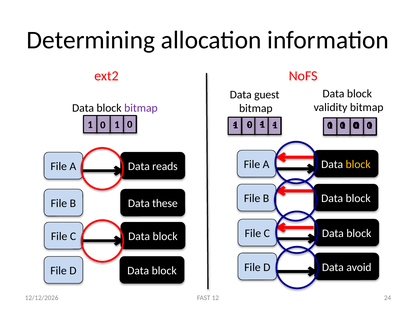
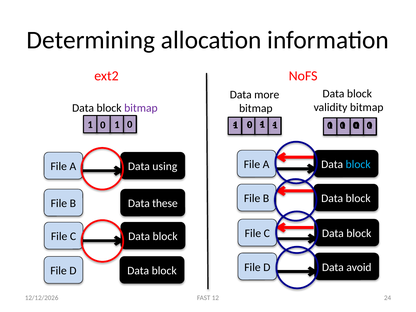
guest: guest -> more
block at (358, 164) colour: yellow -> light blue
reads: reads -> using
